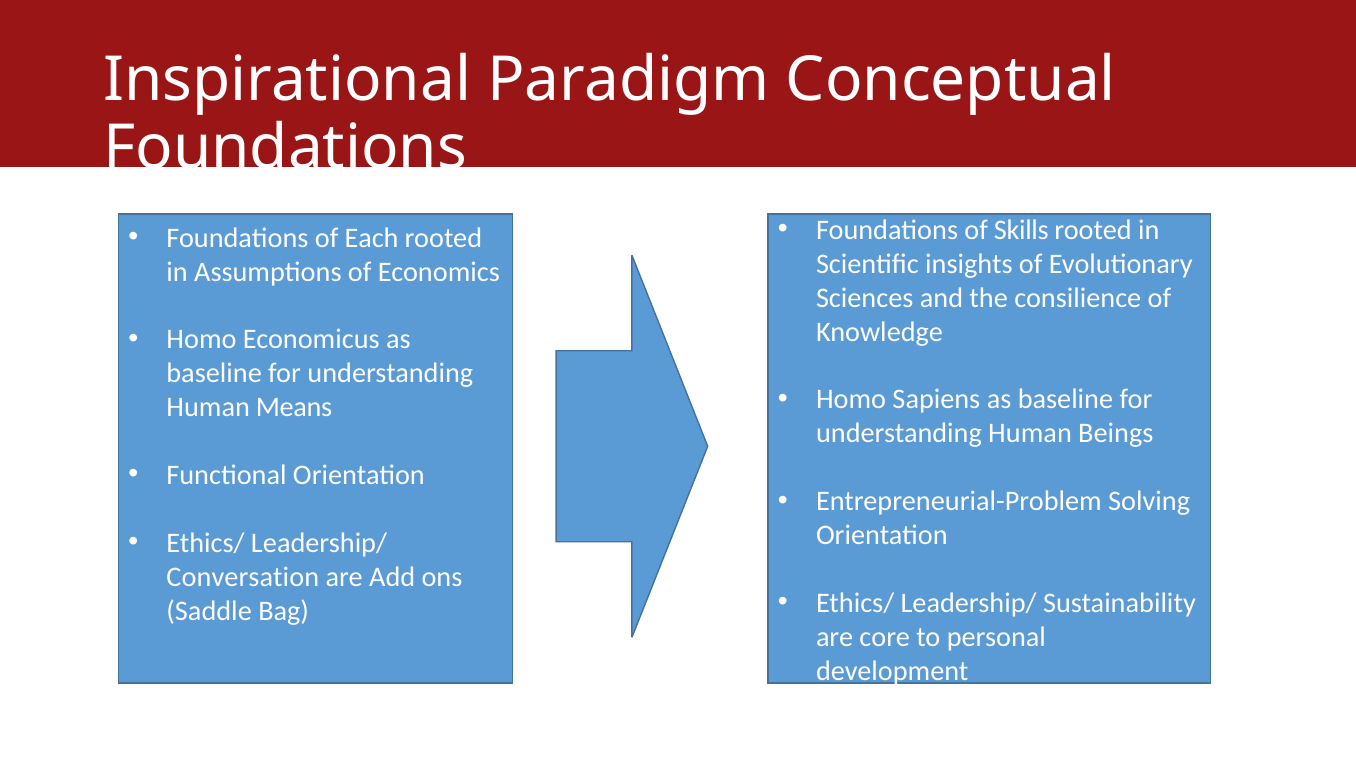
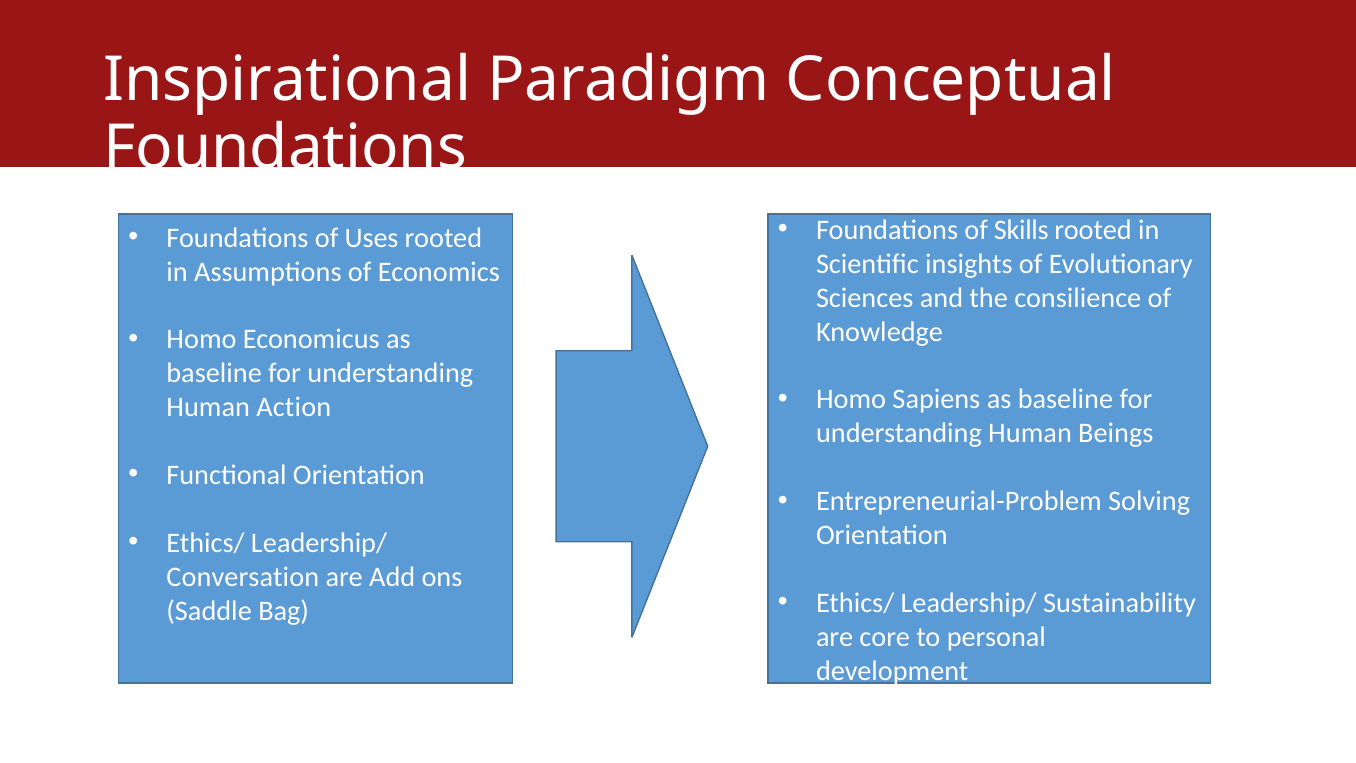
Each: Each -> Uses
Means: Means -> Action
